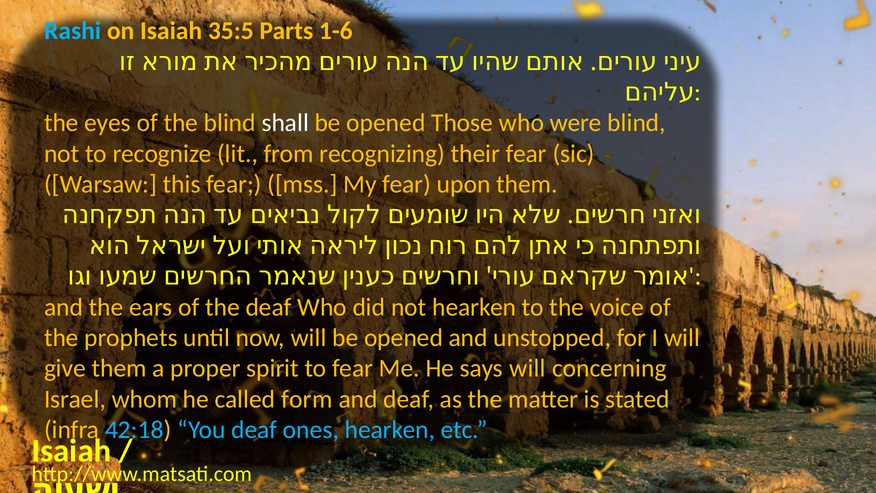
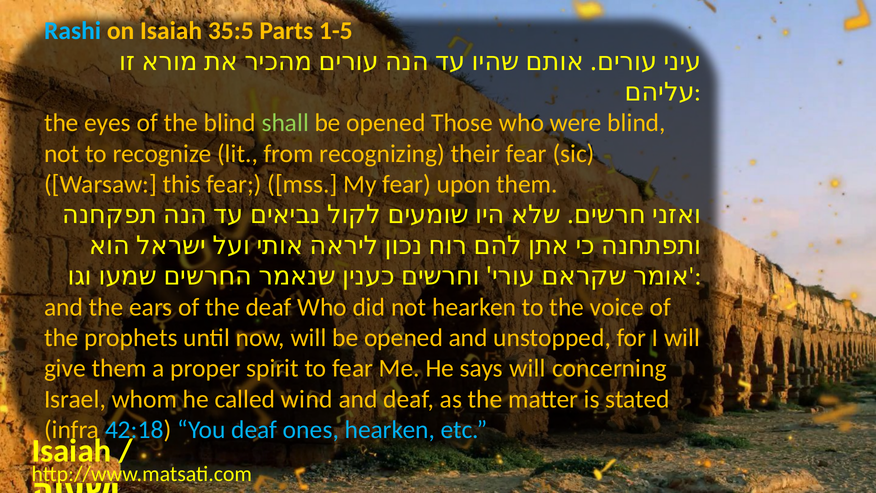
1-6: 1-6 -> 1-5
shall colour: white -> light green
form: form -> wind
